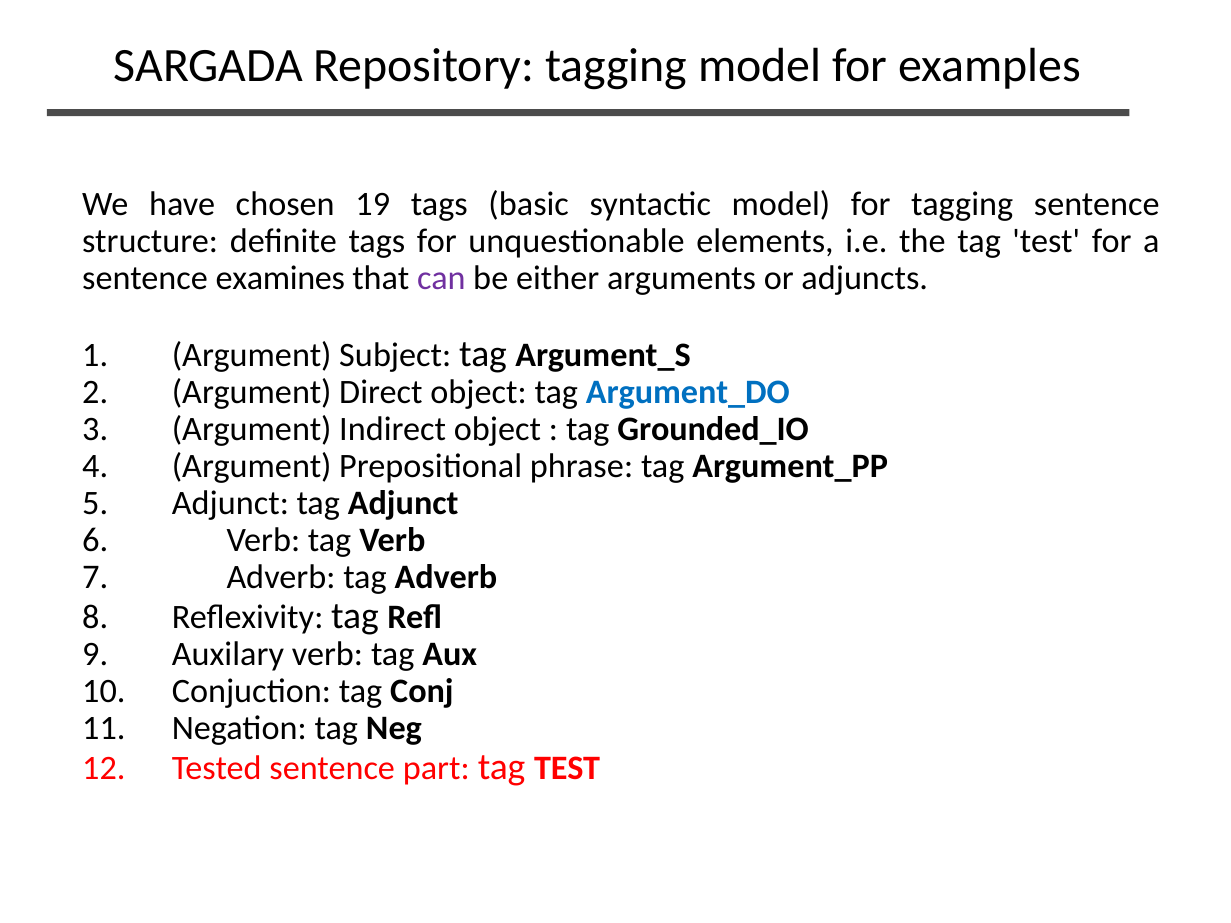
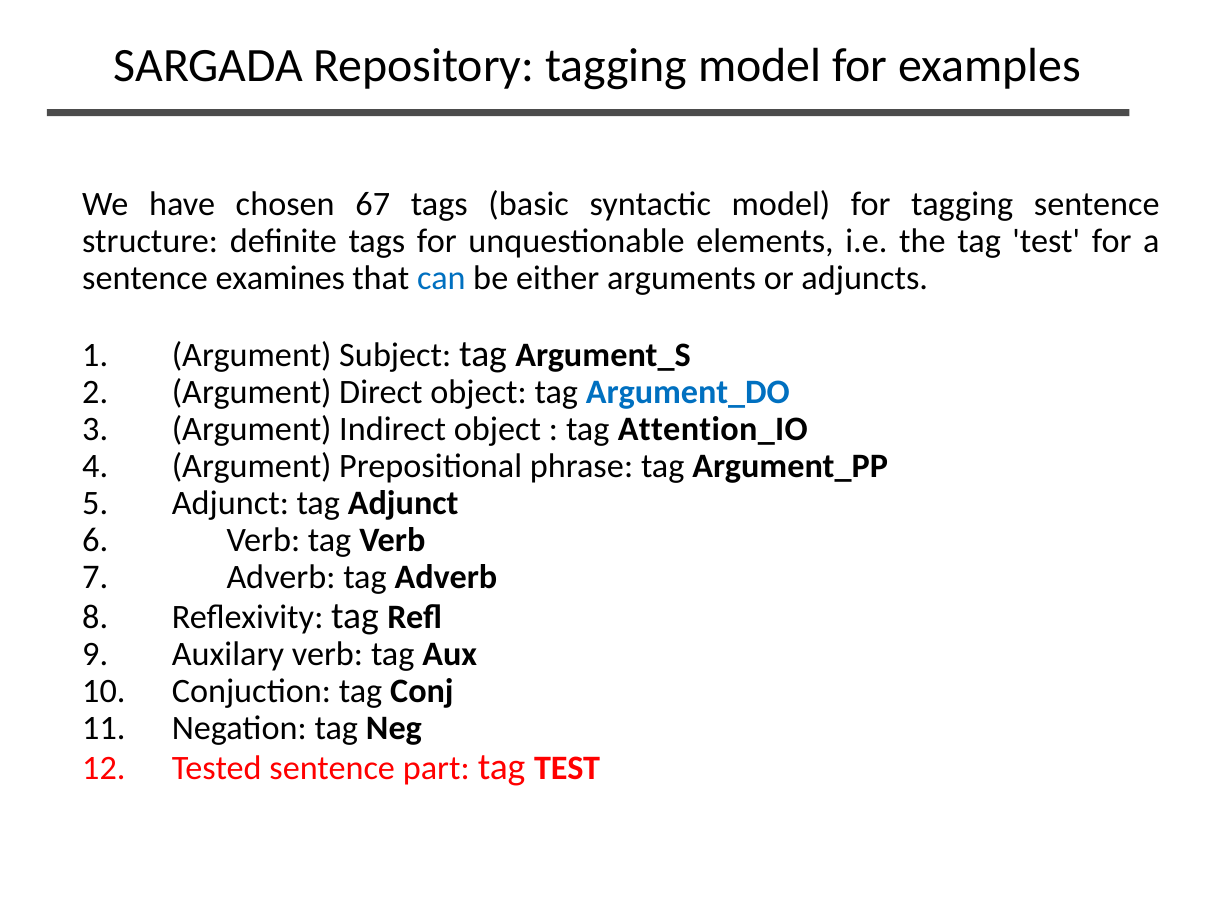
19: 19 -> 67
can colour: purple -> blue
Grounded_IO: Grounded_IO -> Attention_IO
